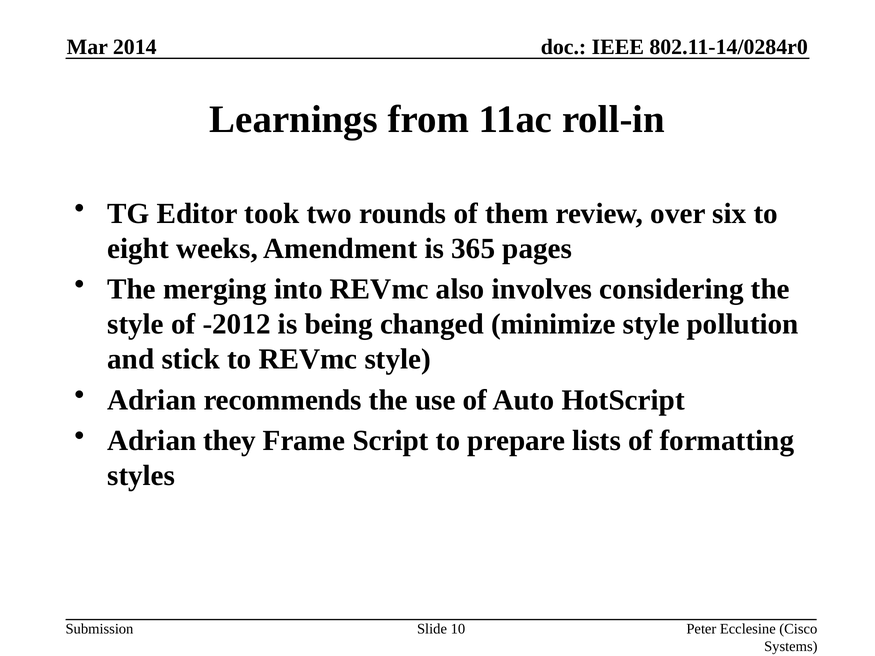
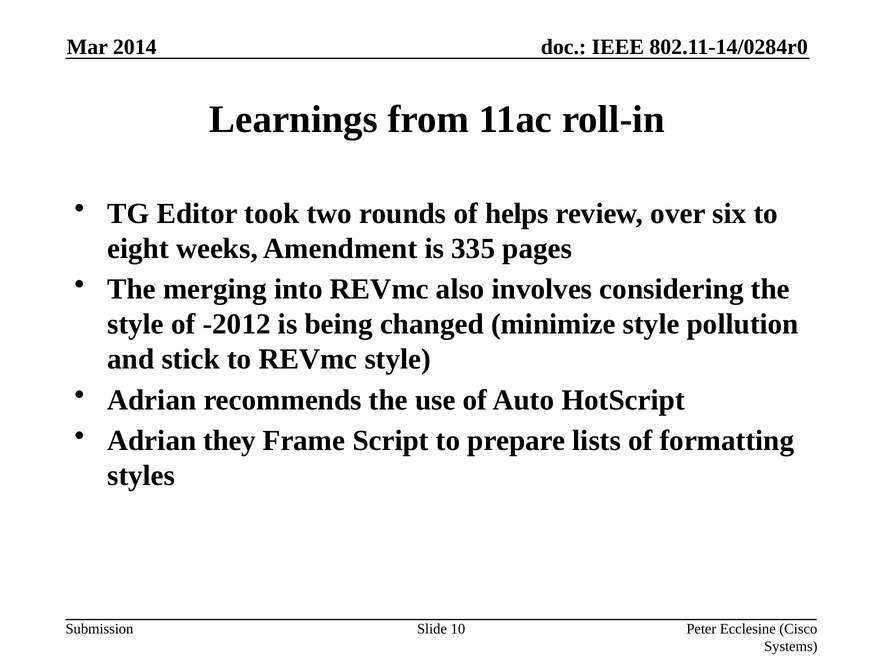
them: them -> helps
365: 365 -> 335
